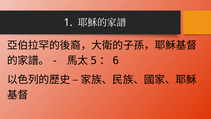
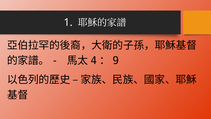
5: 5 -> 4
6: 6 -> 9
